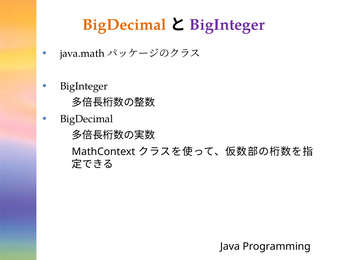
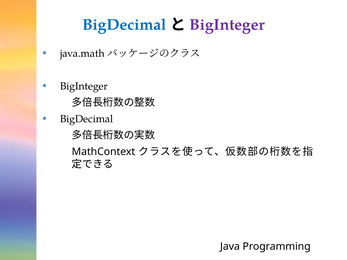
BigDecimal at (124, 25) colour: orange -> blue
